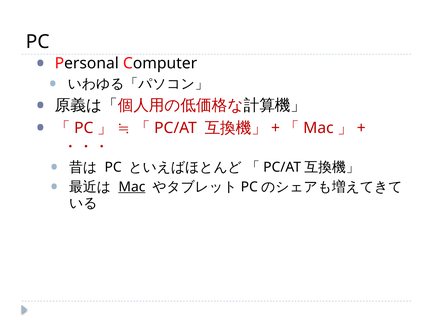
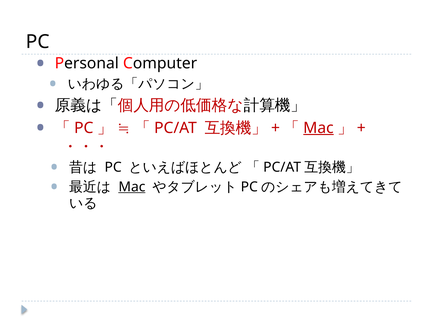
Mac at (318, 128) underline: none -> present
